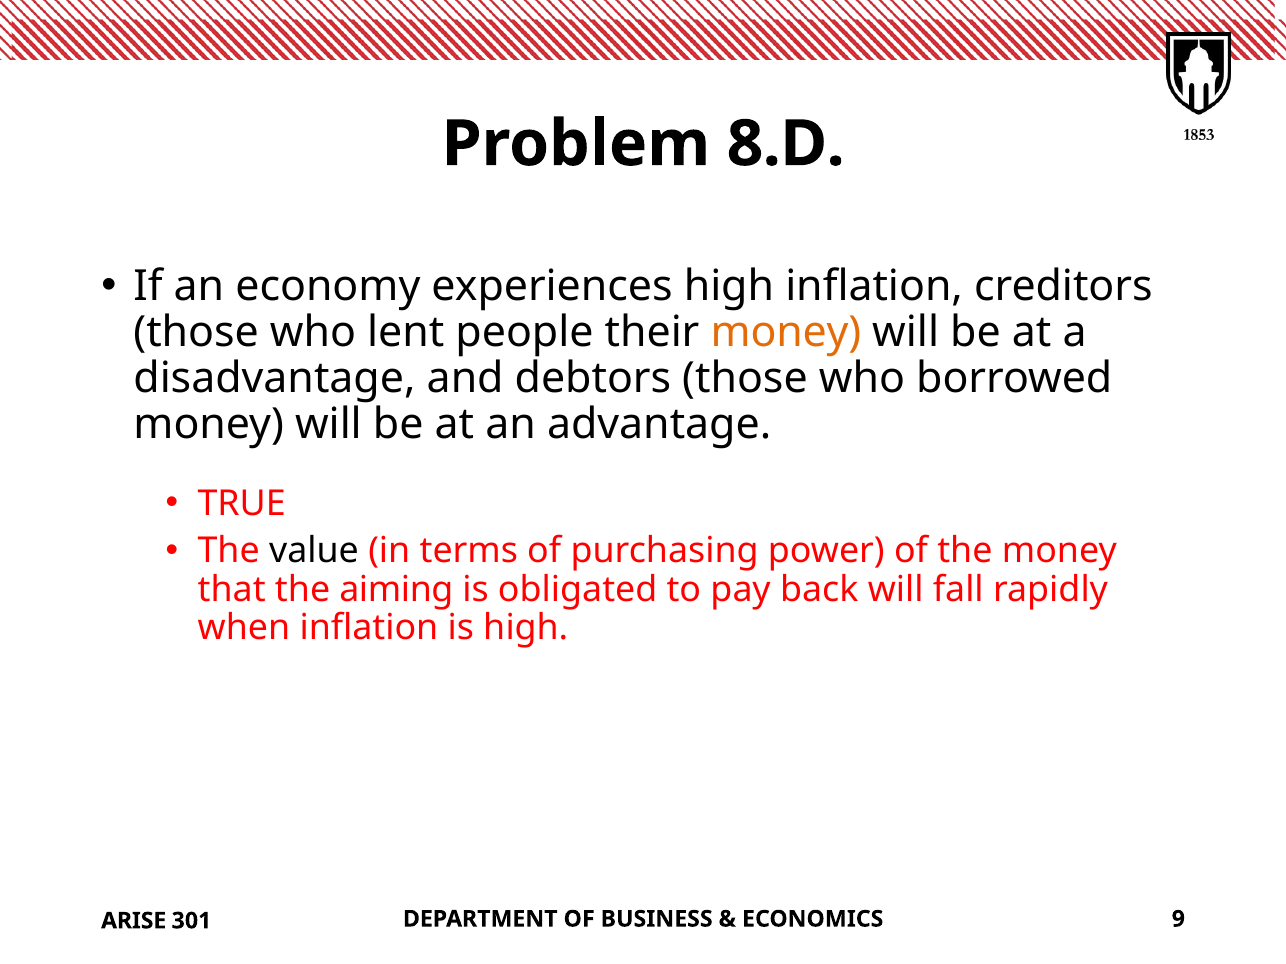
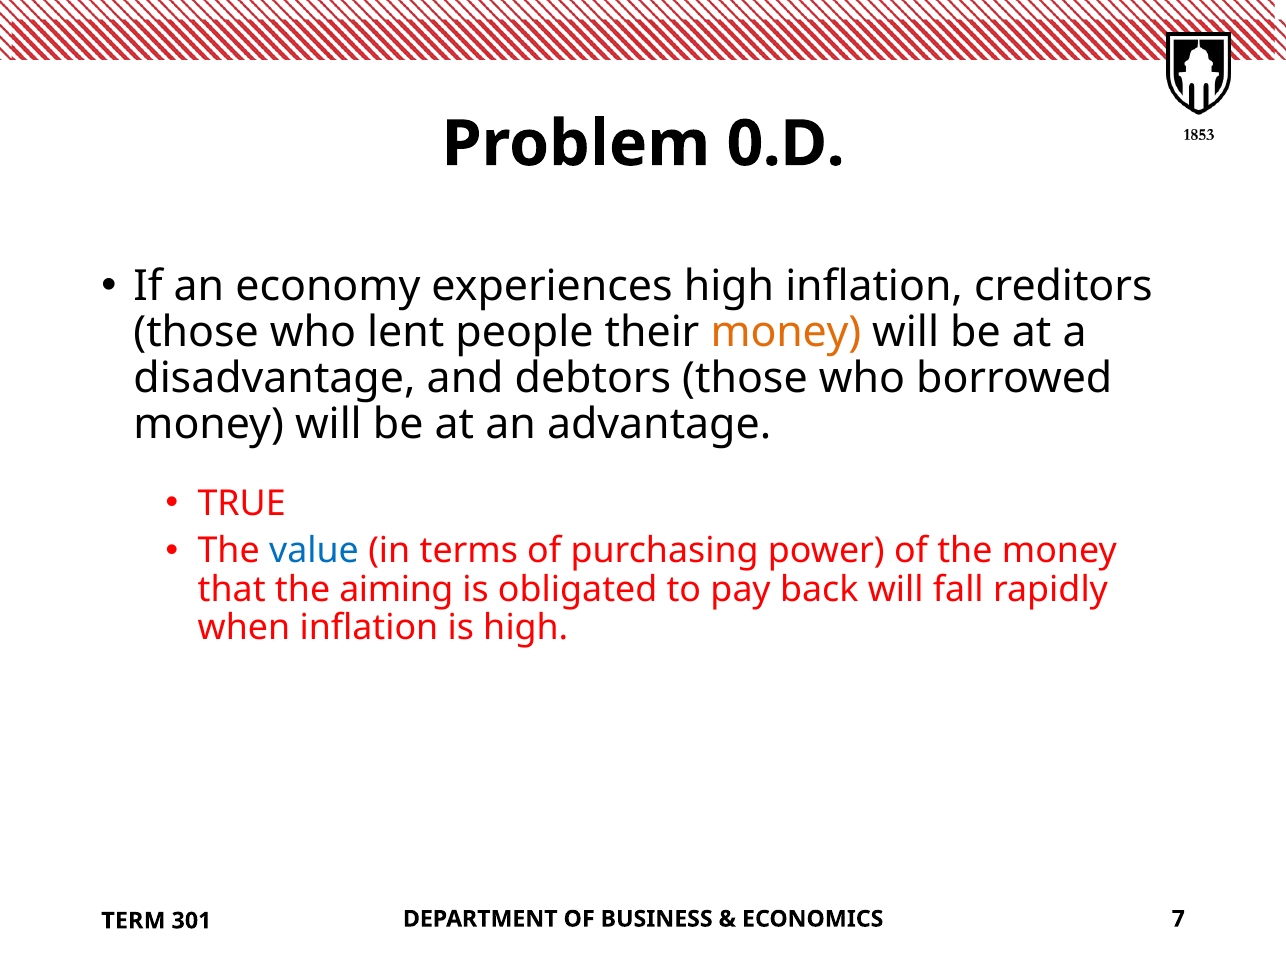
8.D: 8.D -> 0.D
value colour: black -> blue
9: 9 -> 7
ARISE: ARISE -> TERM
